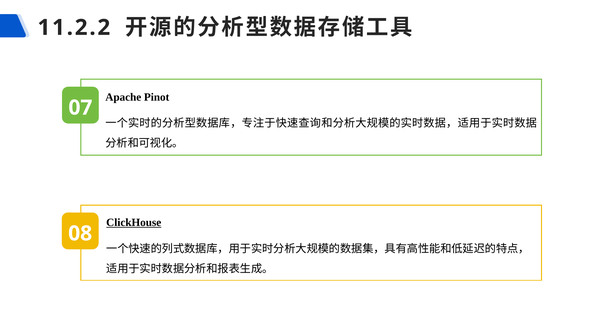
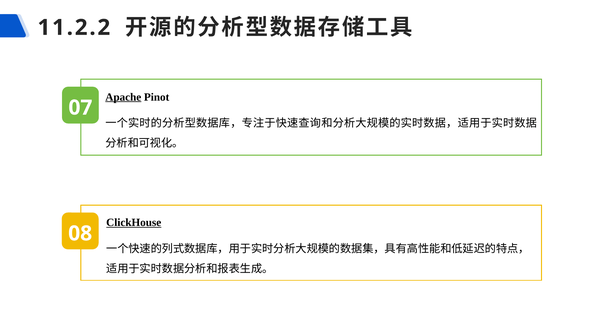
Apache underline: none -> present
